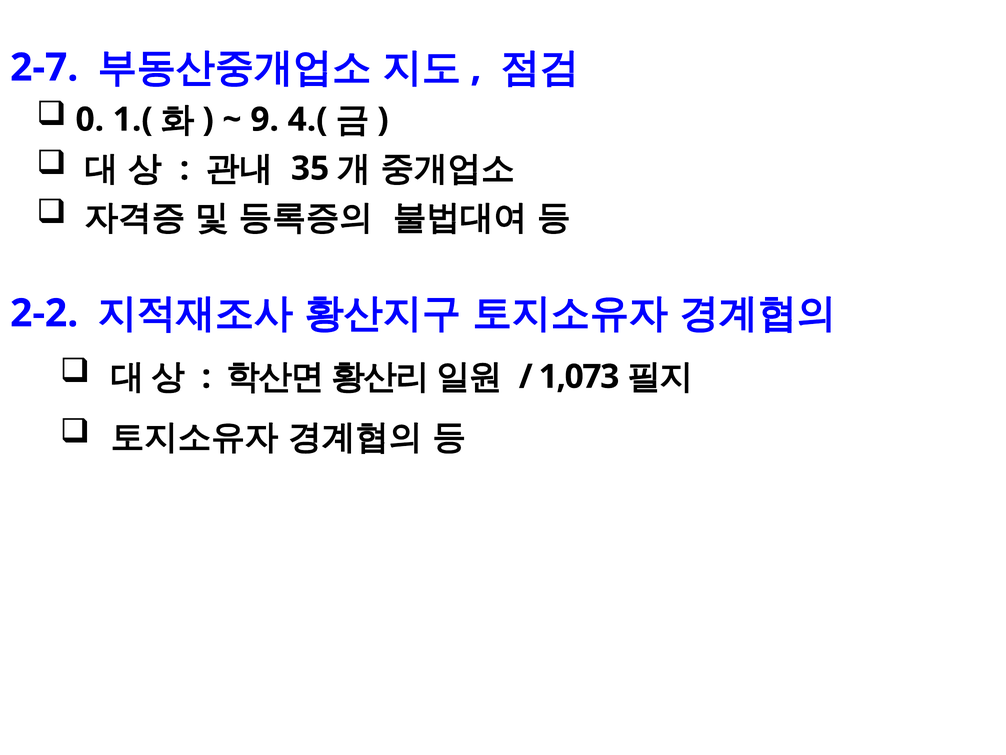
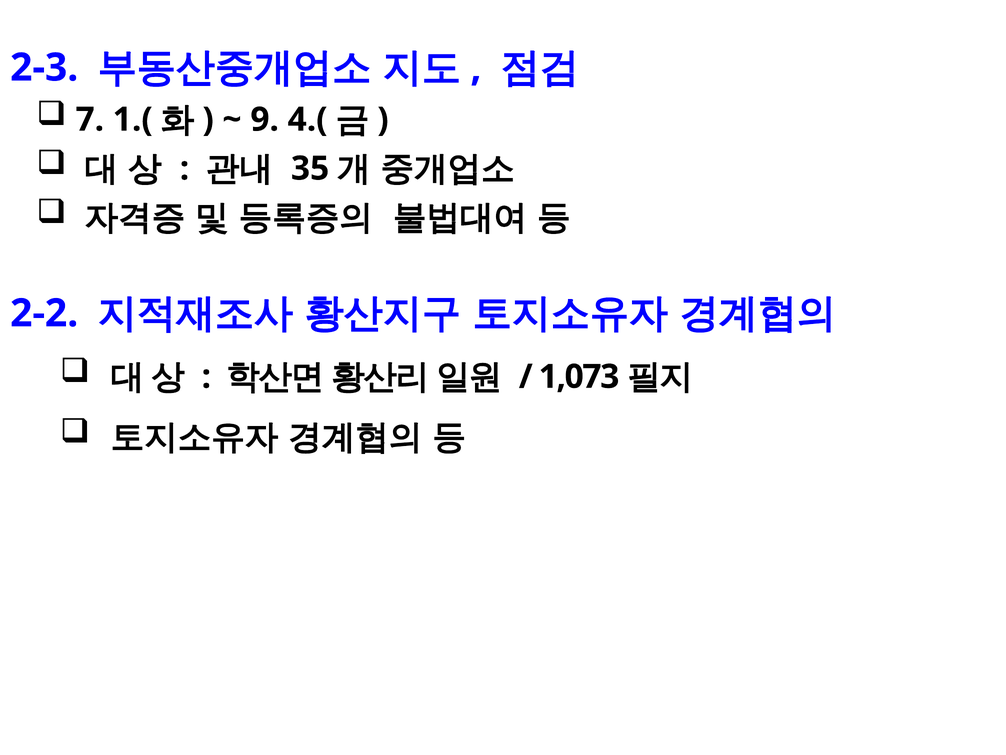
2-7: 2-7 -> 2-3
0: 0 -> 7
